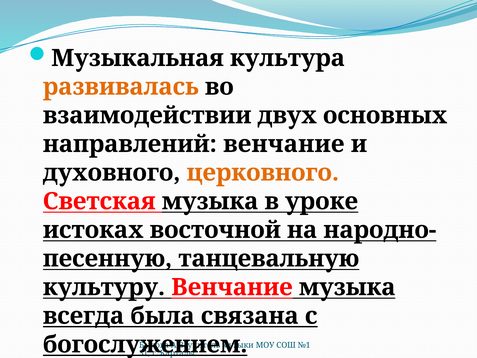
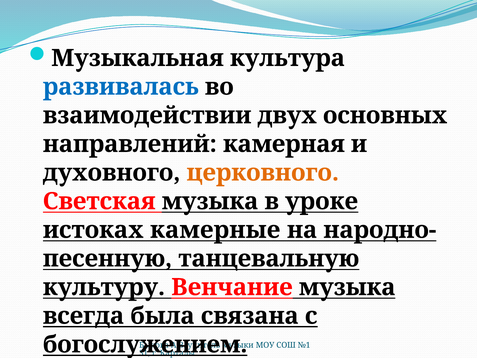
развивалась colour: orange -> blue
направлений венчание: венчание -> камерная
восточной: восточной -> камерные
